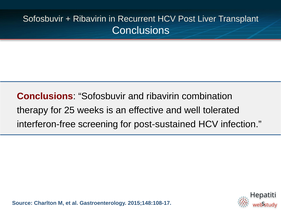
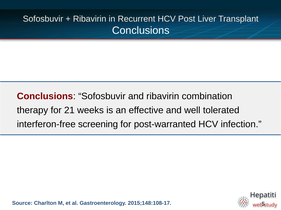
25: 25 -> 21
post-sustained: post-sustained -> post-warranted
